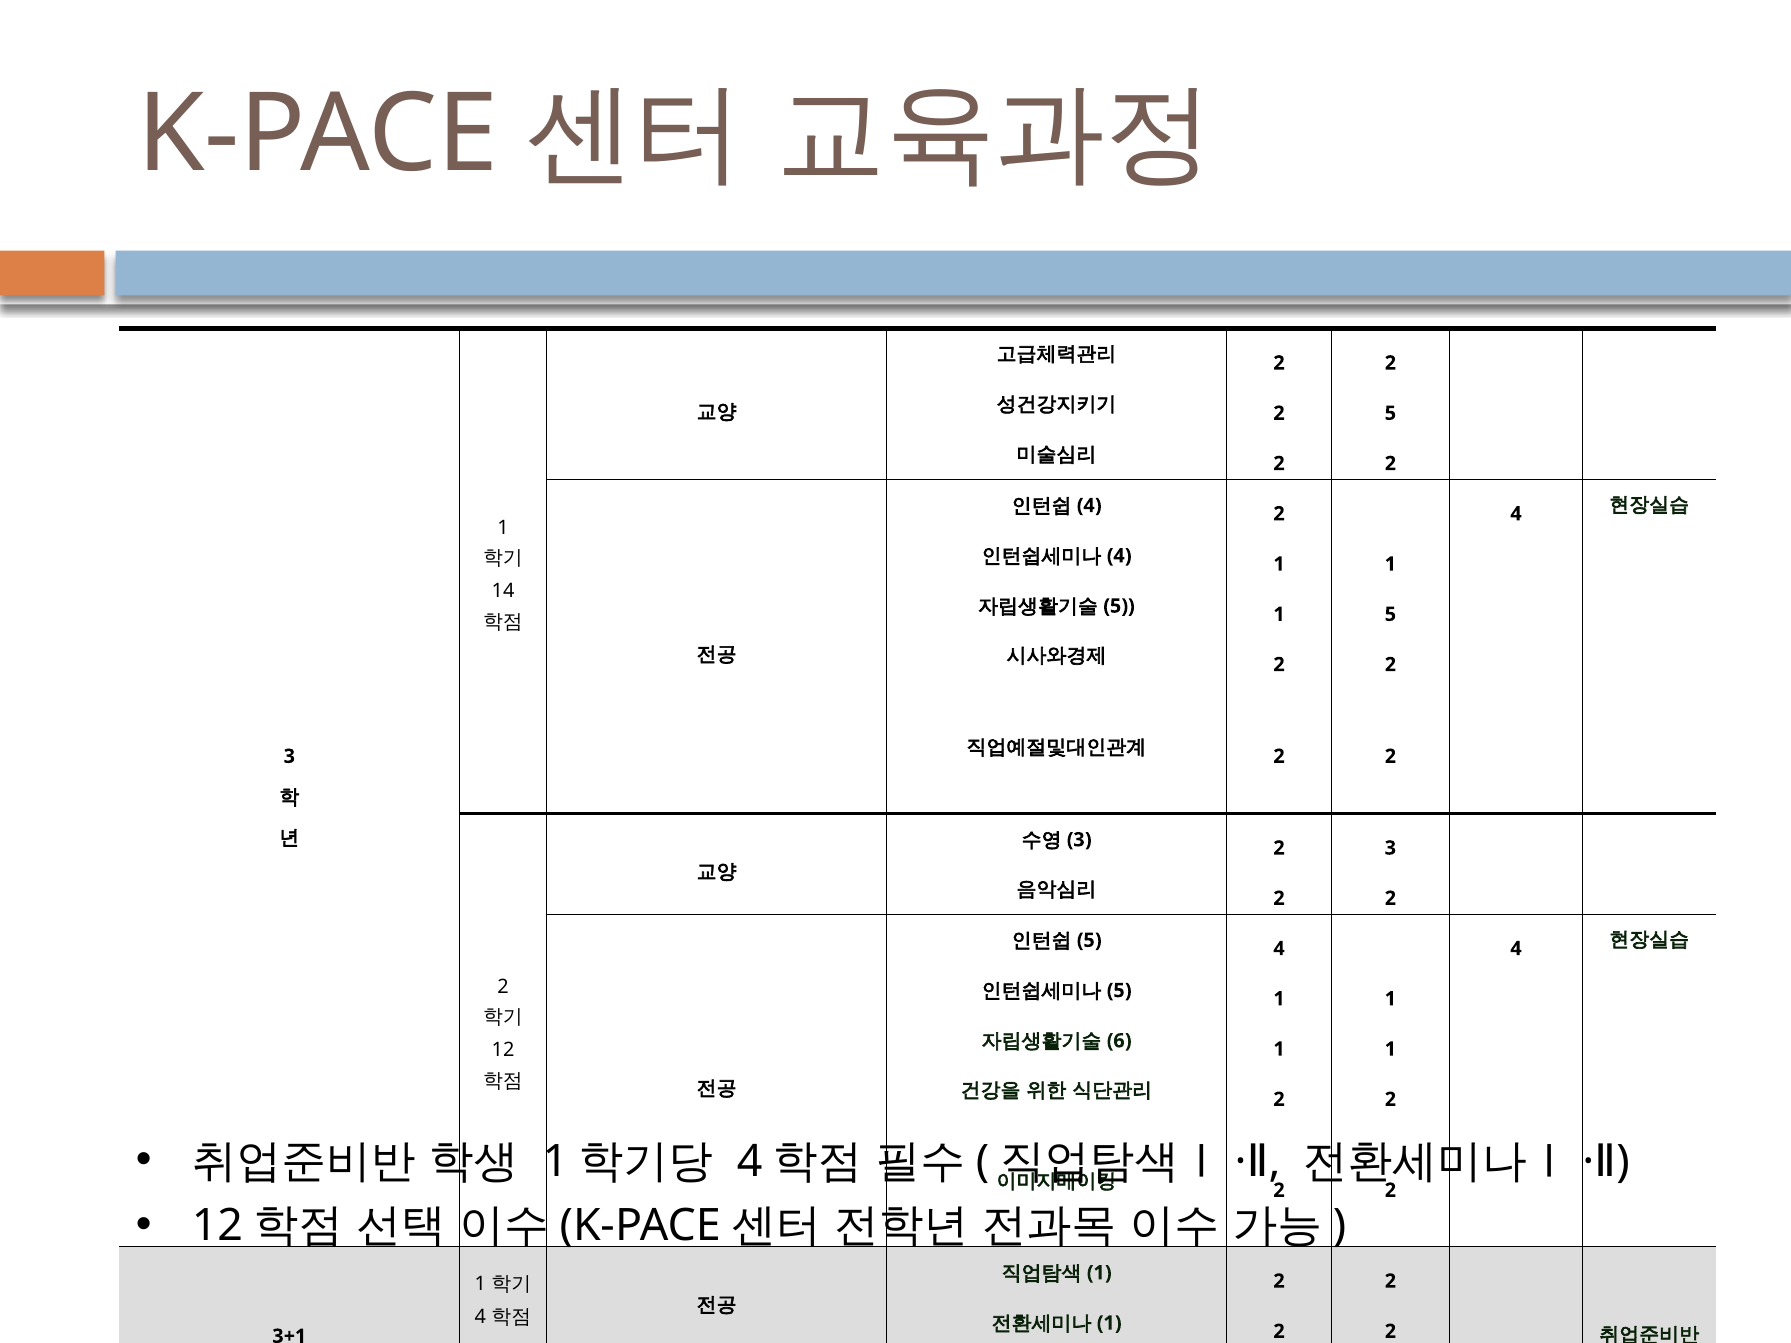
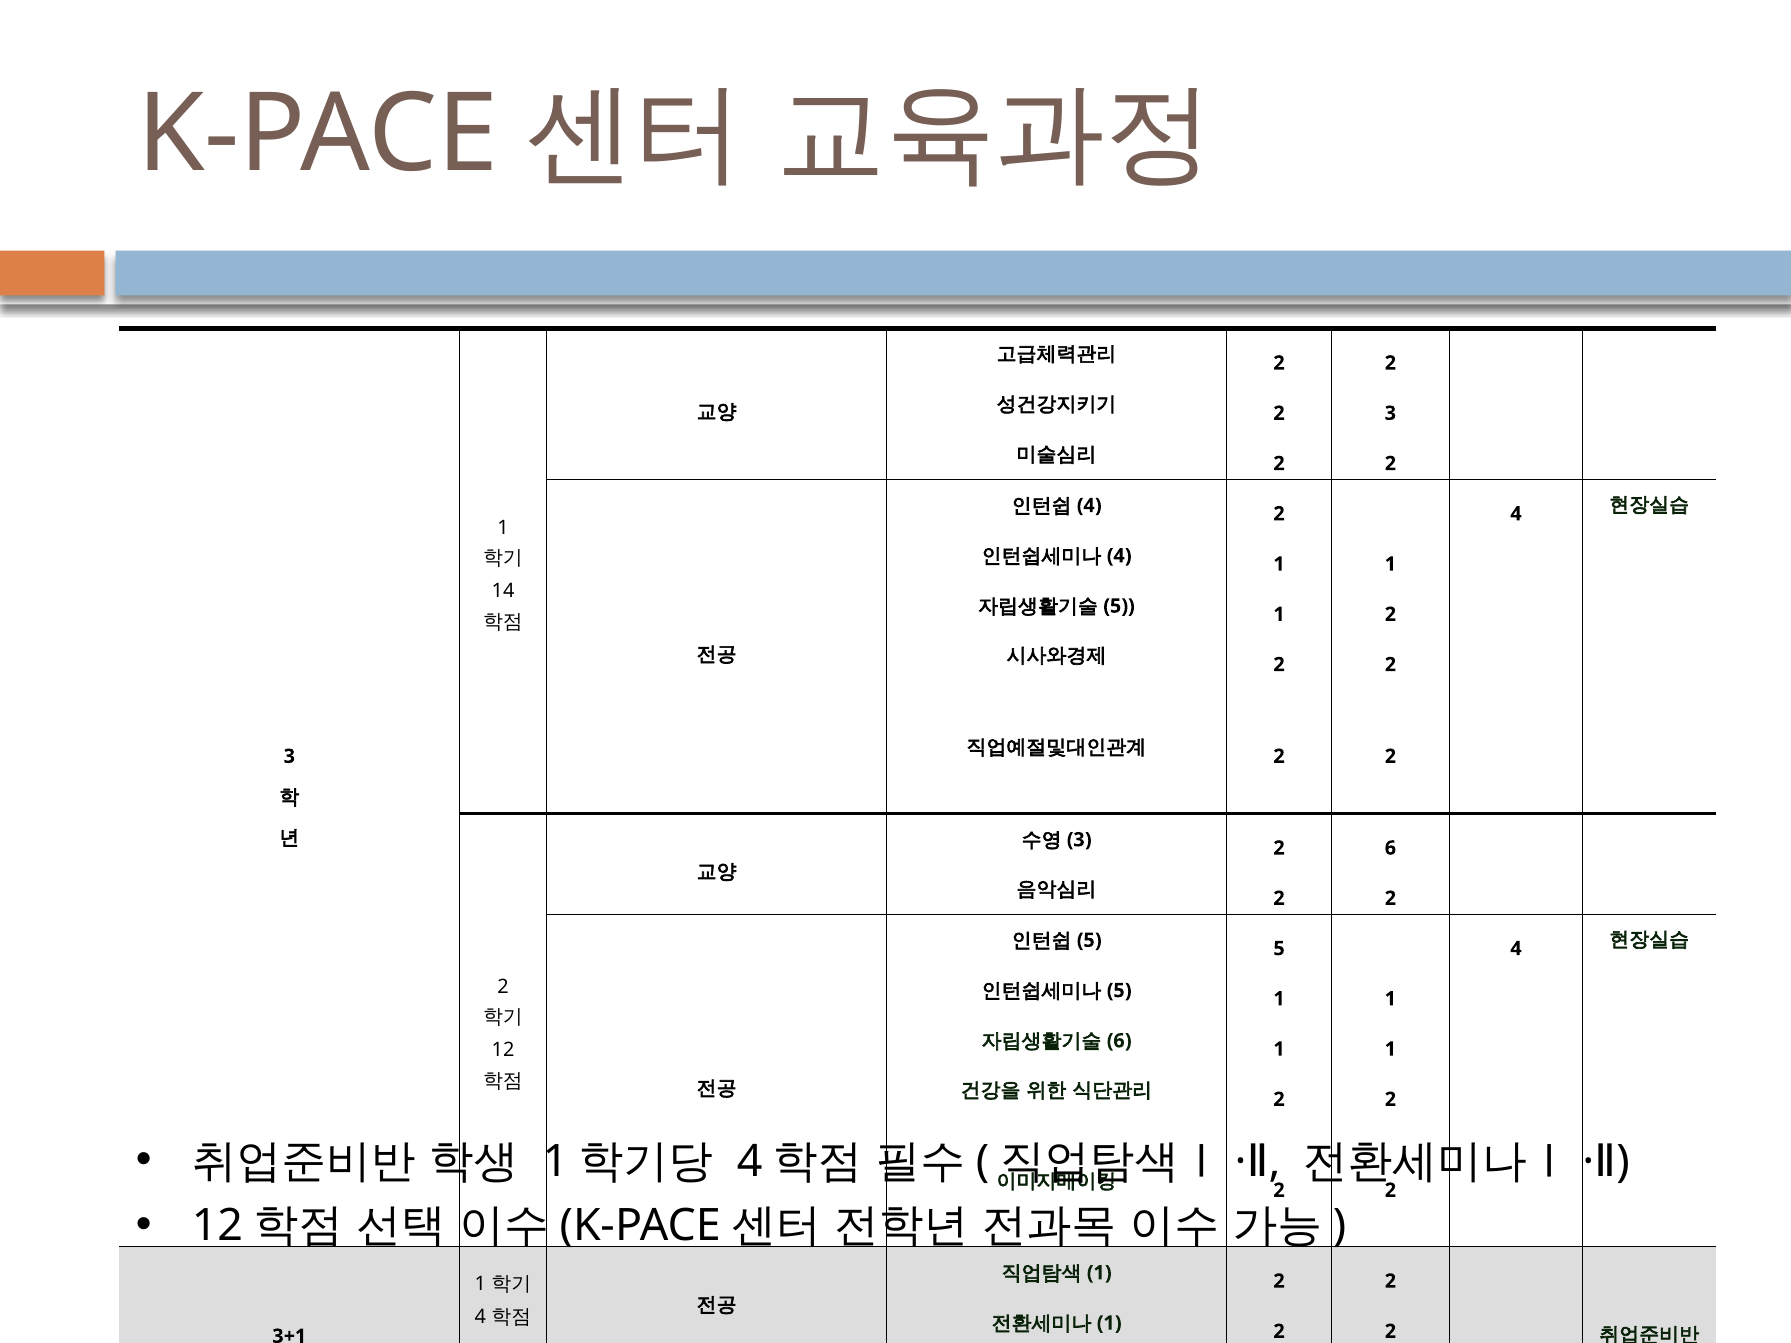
2 5: 5 -> 3
5 at (1390, 614): 5 -> 2
2 3: 3 -> 6
4 at (1279, 949): 4 -> 5
